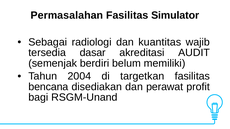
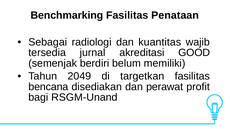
Permasalahan: Permasalahan -> Benchmarking
Simulator: Simulator -> Penataan
dasar: dasar -> jurnal
AUDIT: AUDIT -> GOOD
2004: 2004 -> 2049
